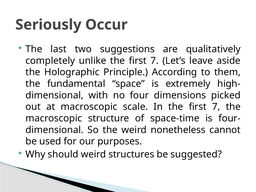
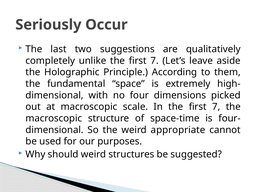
nonetheless: nonetheless -> appropriate
